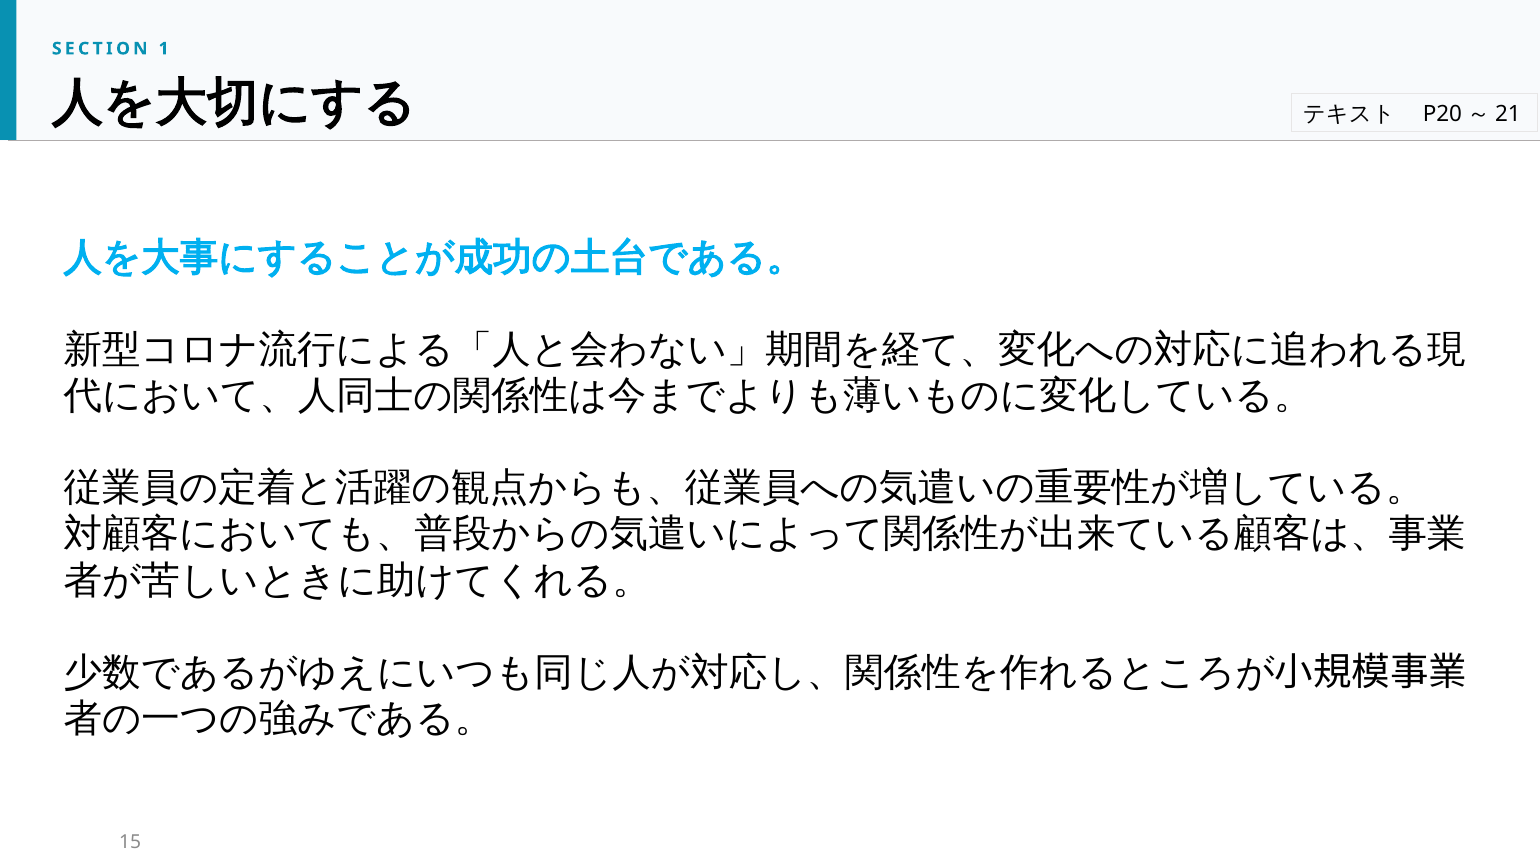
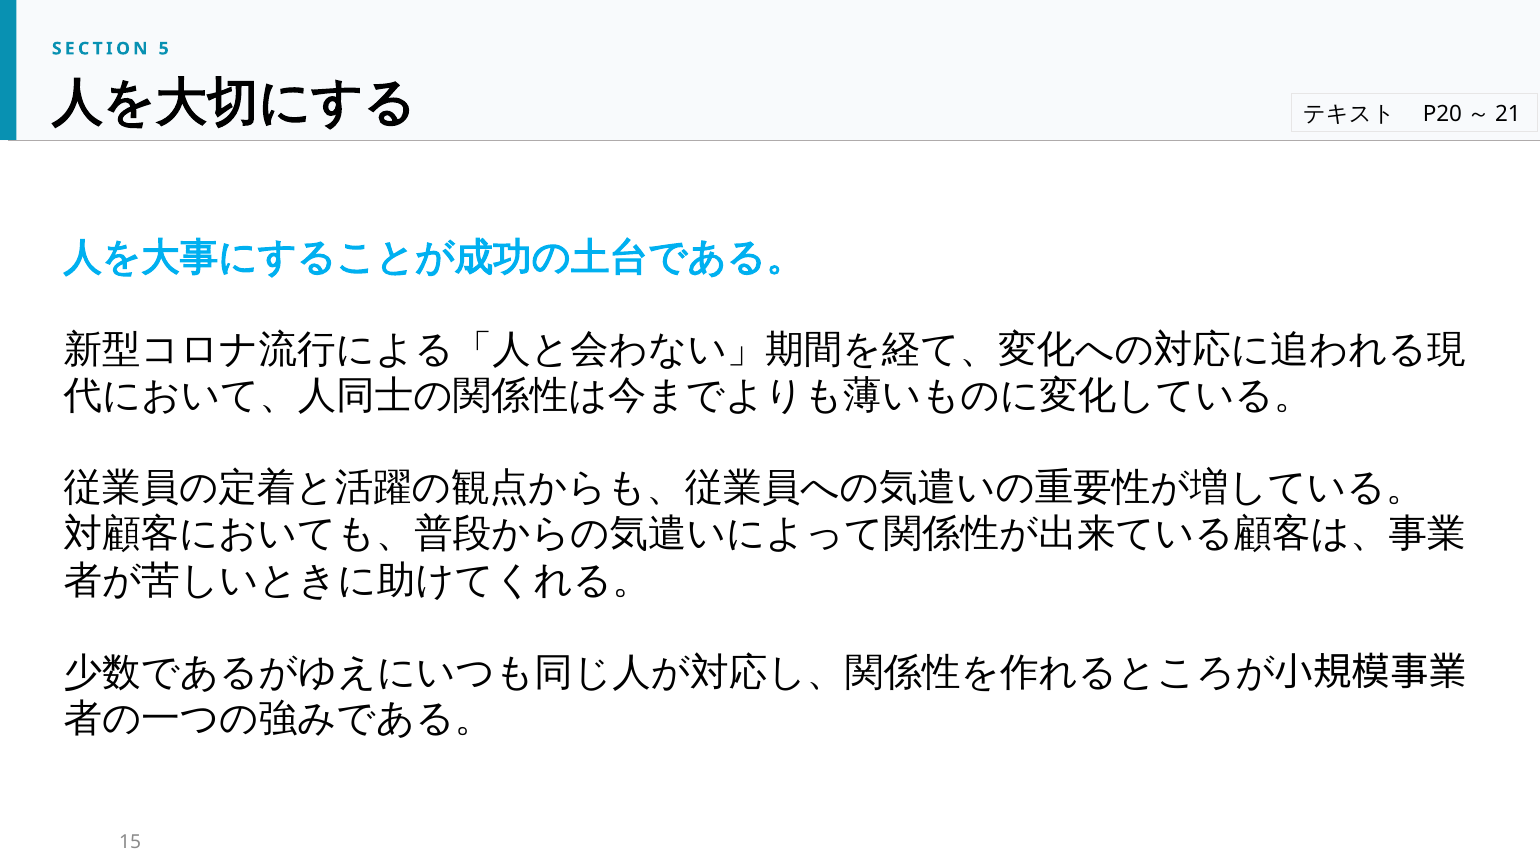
1: 1 -> 5
